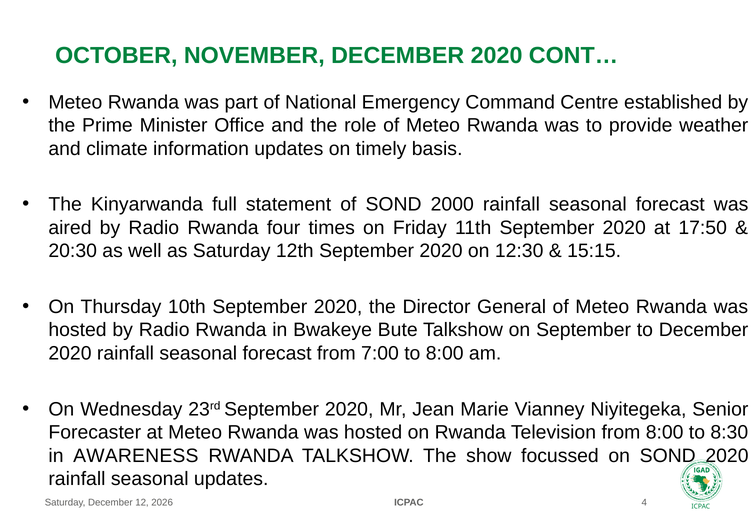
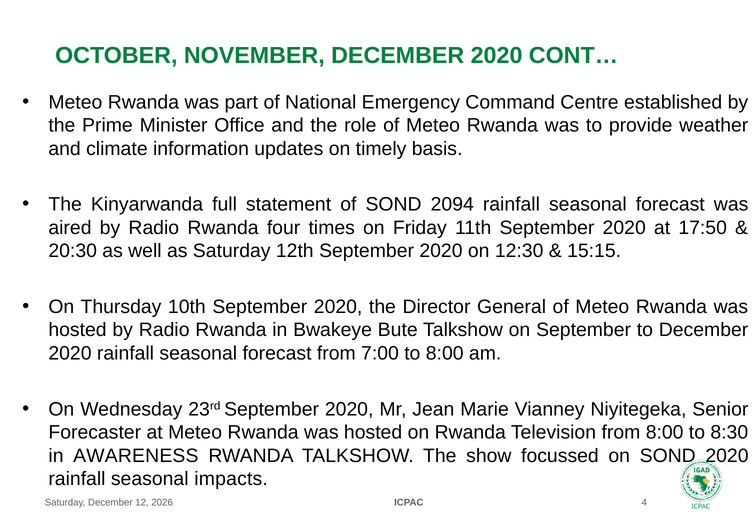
2000: 2000 -> 2094
seasonal updates: updates -> impacts
